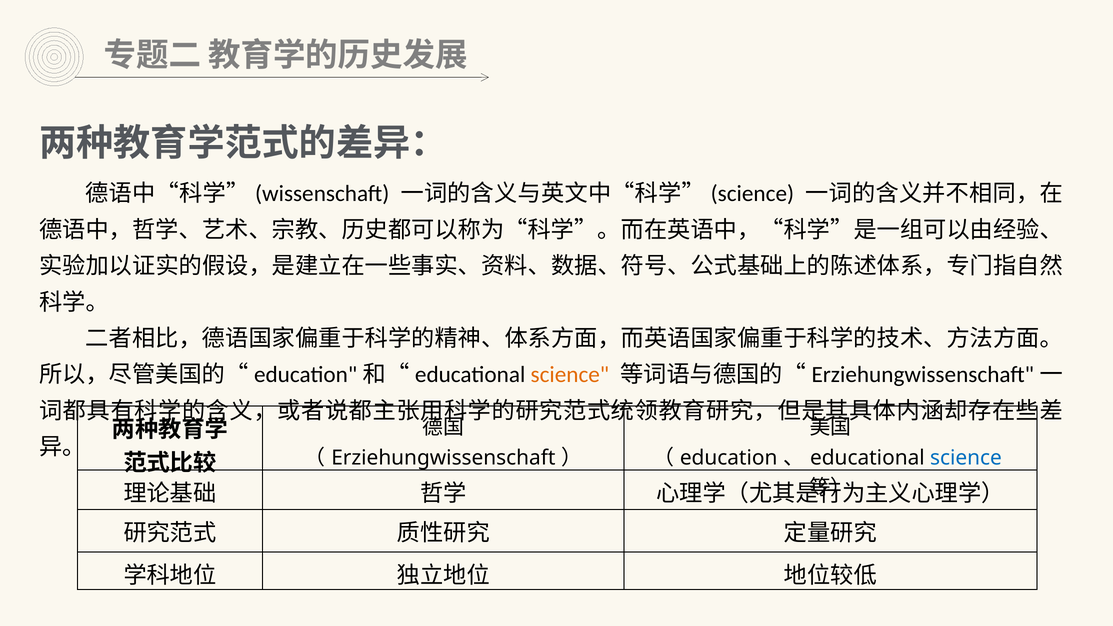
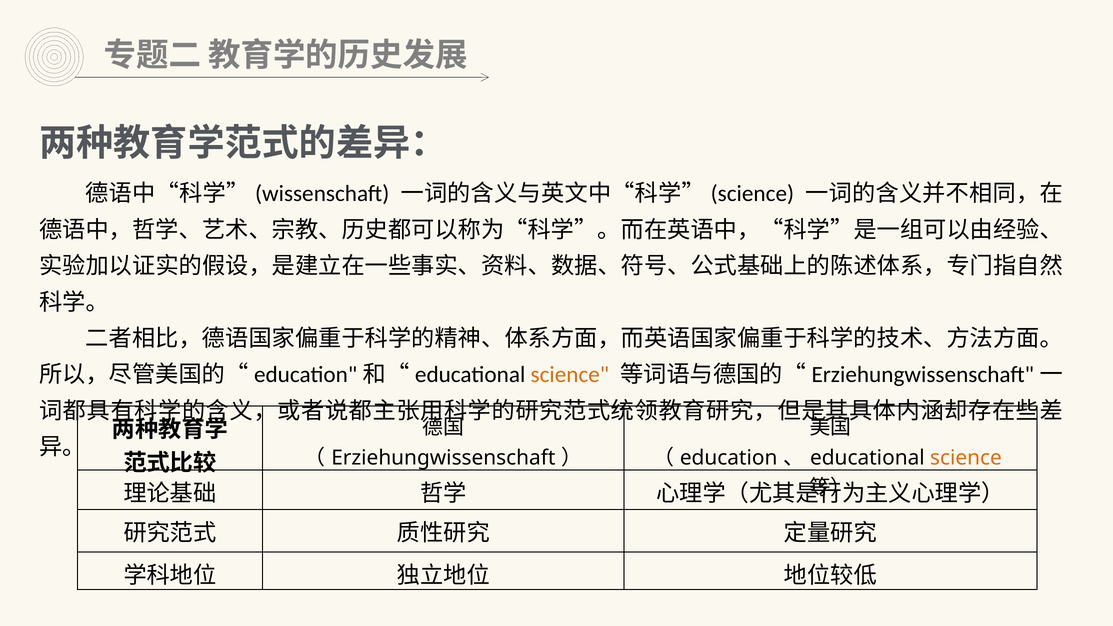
science at (966, 458) colour: blue -> orange
